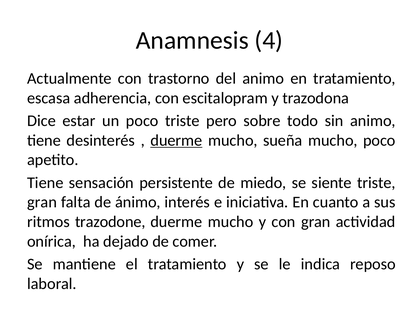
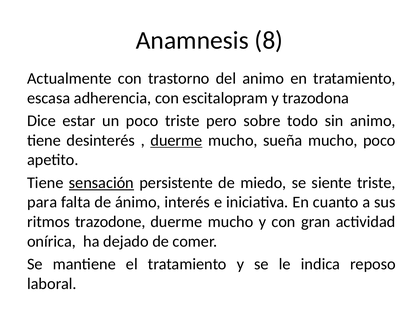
4: 4 -> 8
sensación underline: none -> present
gran at (42, 202): gran -> para
